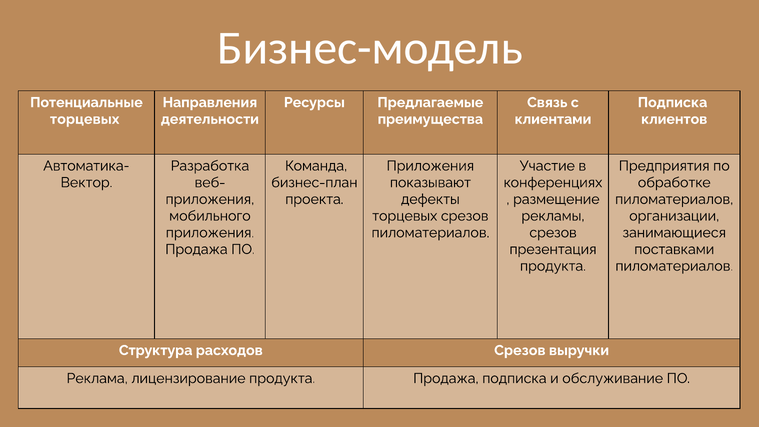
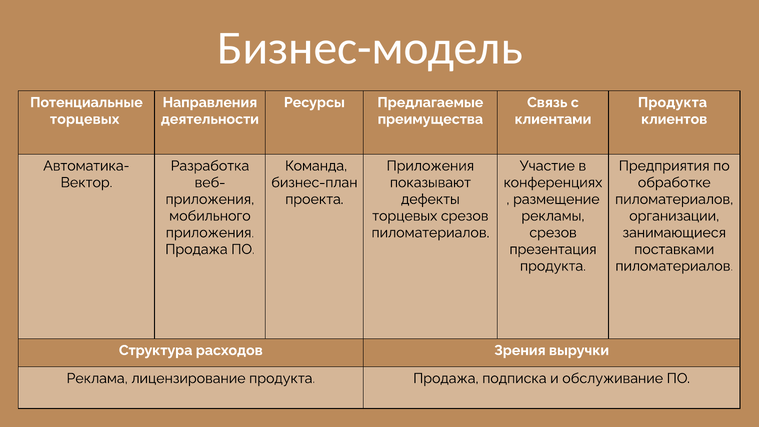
Подписка at (673, 102): Подписка -> Продукта
расходов Срезов: Срезов -> Зрения
